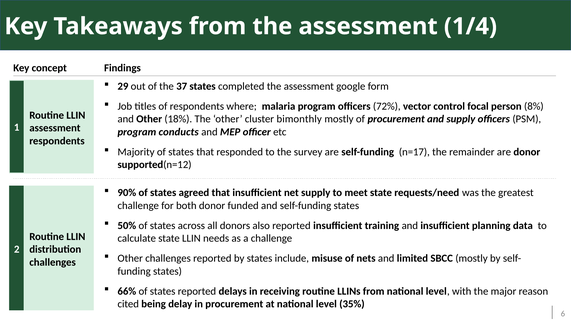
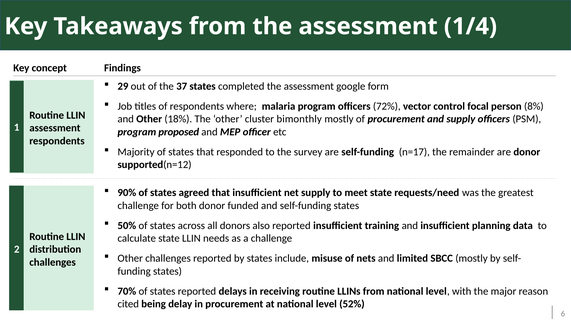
conducts: conducts -> proposed
66%: 66% -> 70%
35%: 35% -> 52%
